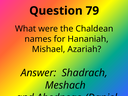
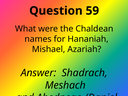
79: 79 -> 59
